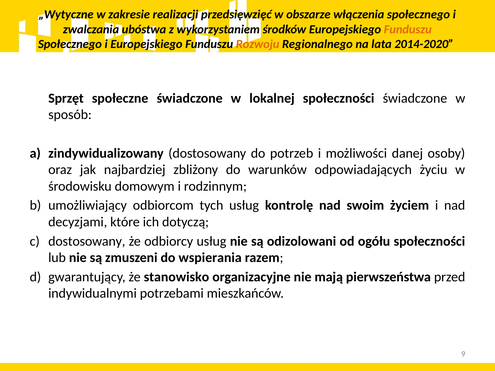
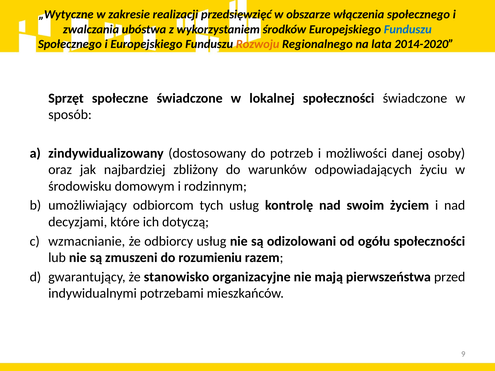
Funduszu at (408, 29) colour: orange -> blue
dostosowany at (87, 241): dostosowany -> wzmacnianie
wspierania: wspierania -> rozumieniu
